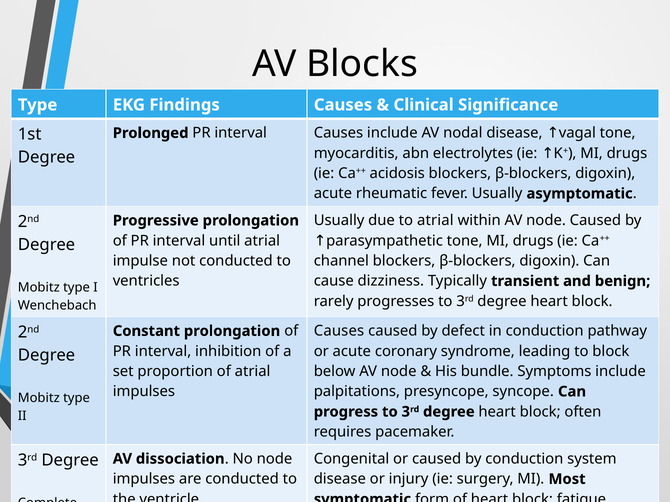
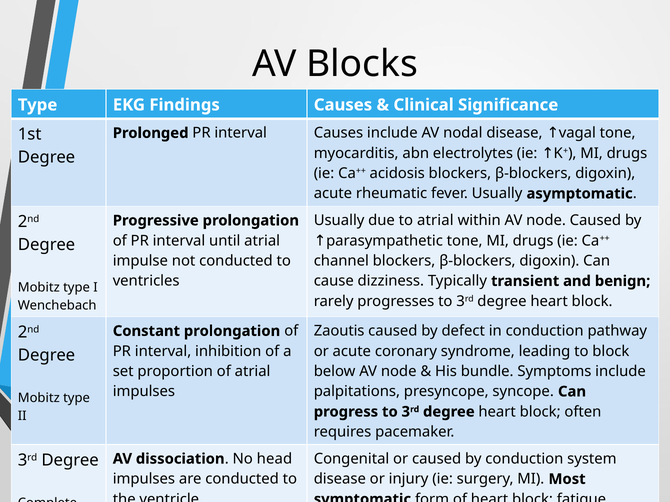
Causes at (339, 331): Causes -> Zaoutis
No node: node -> head
